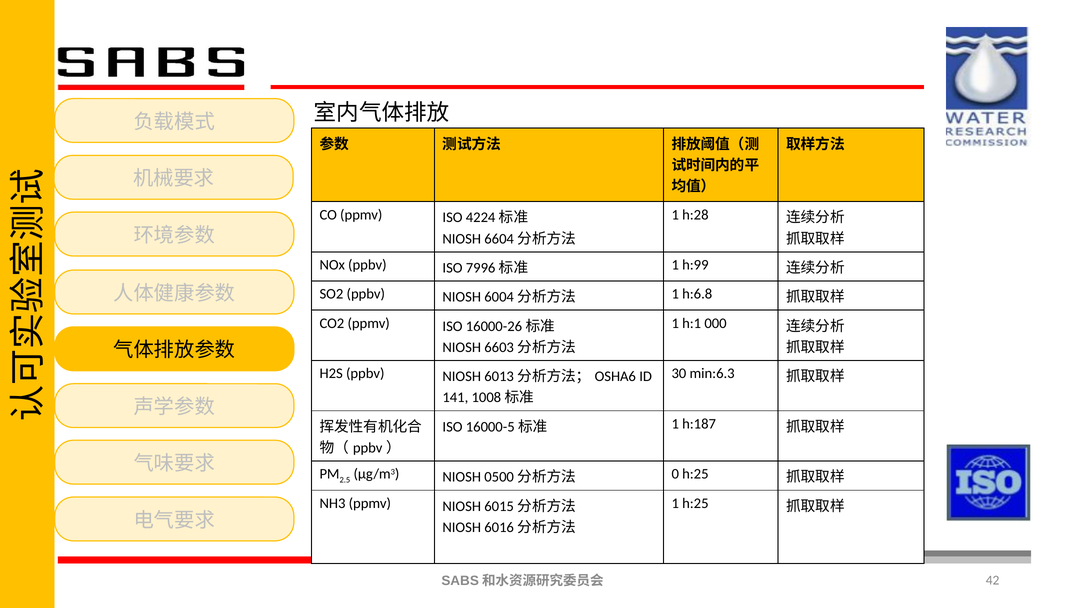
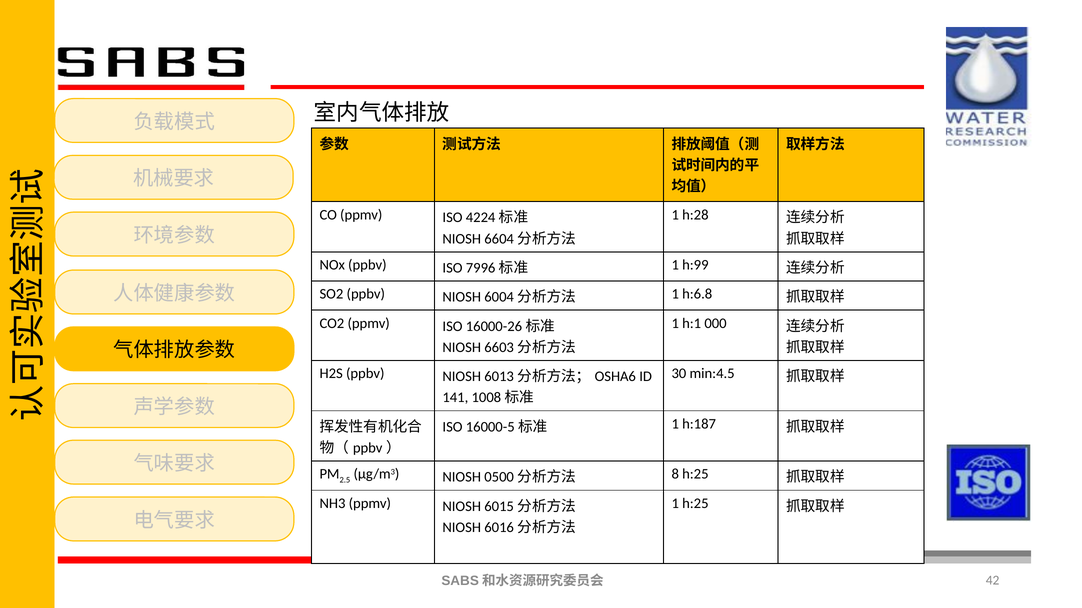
min:6.3: min:6.3 -> min:4.5
0: 0 -> 8
